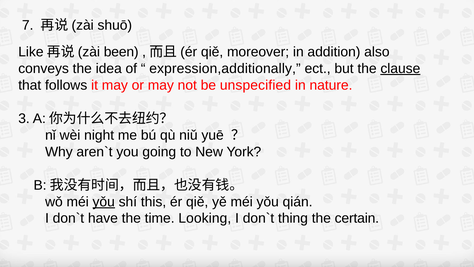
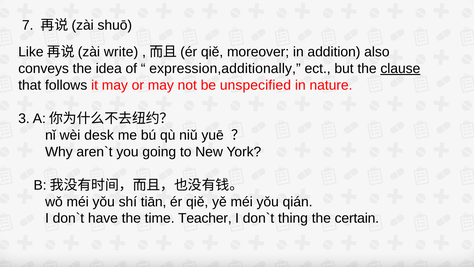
been: been -> write
night: night -> desk
yǒu at (104, 202) underline: present -> none
this: this -> tiān
Looking: Looking -> Teacher
